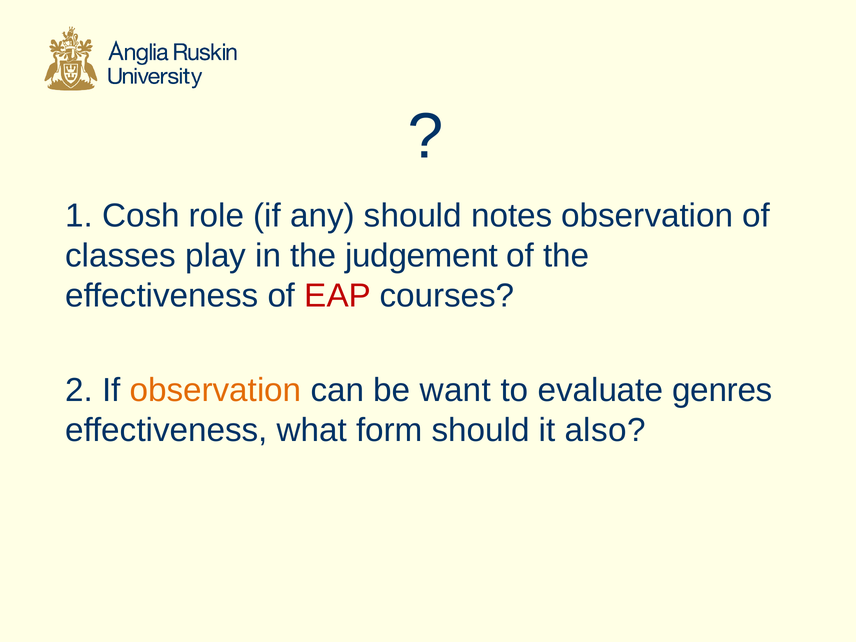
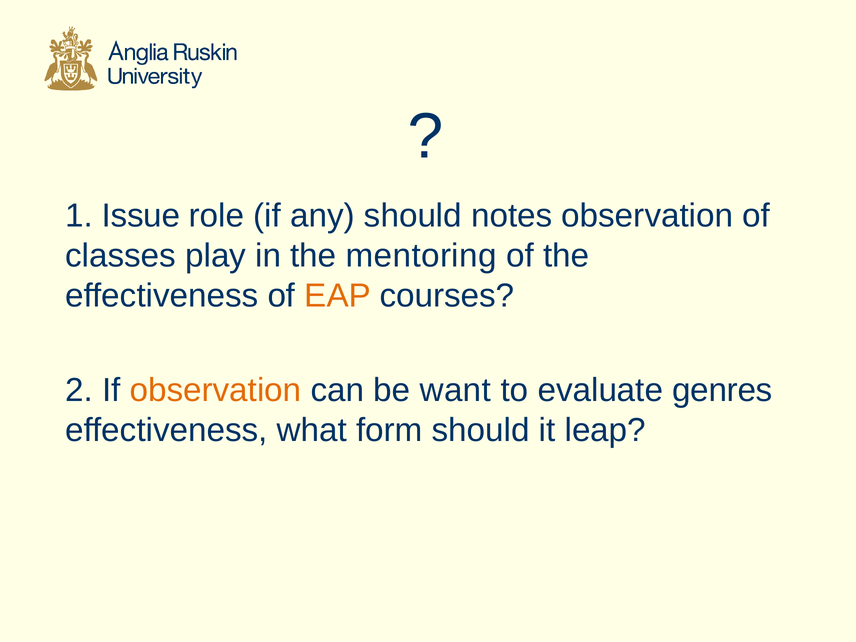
Cosh: Cosh -> Issue
judgement: judgement -> mentoring
EAP colour: red -> orange
also: also -> leap
